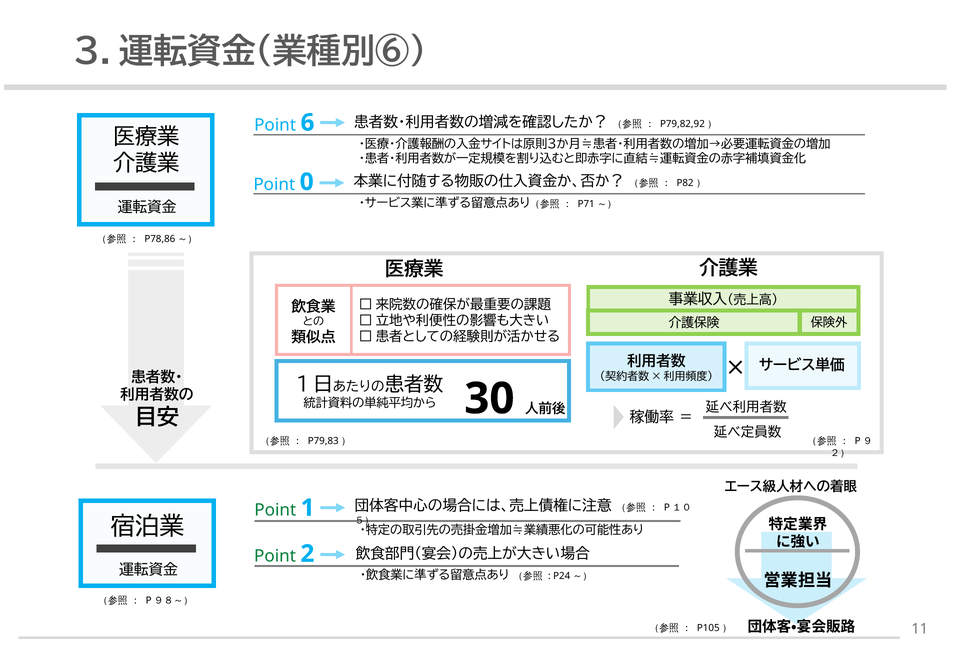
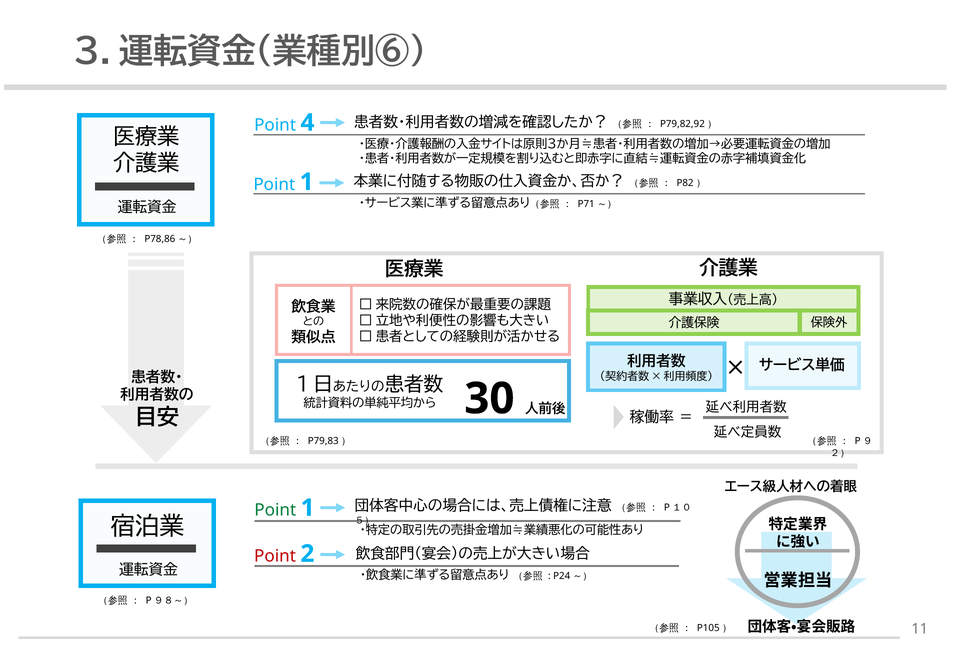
6: 6 -> 4
0 at (307, 182): 0 -> 1
Point at (275, 556) colour: green -> red
